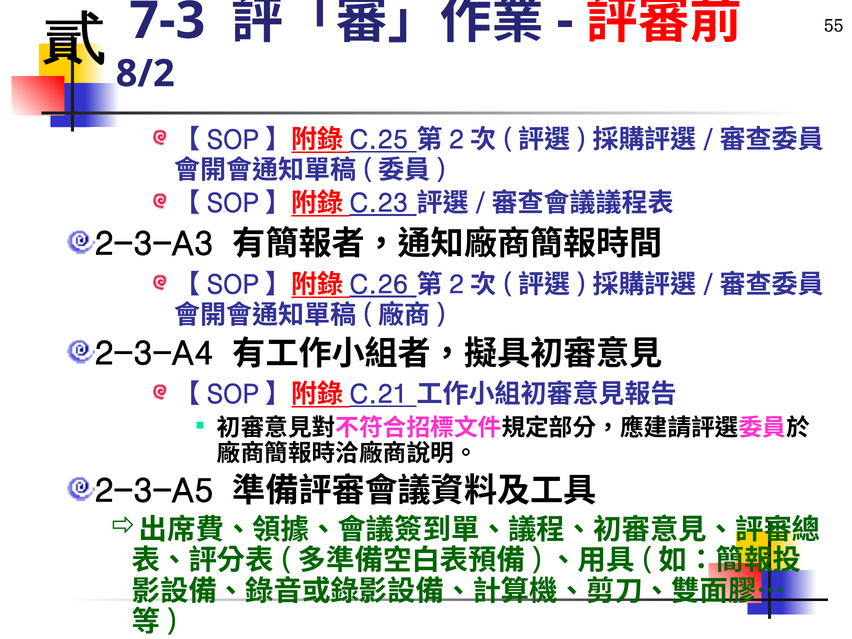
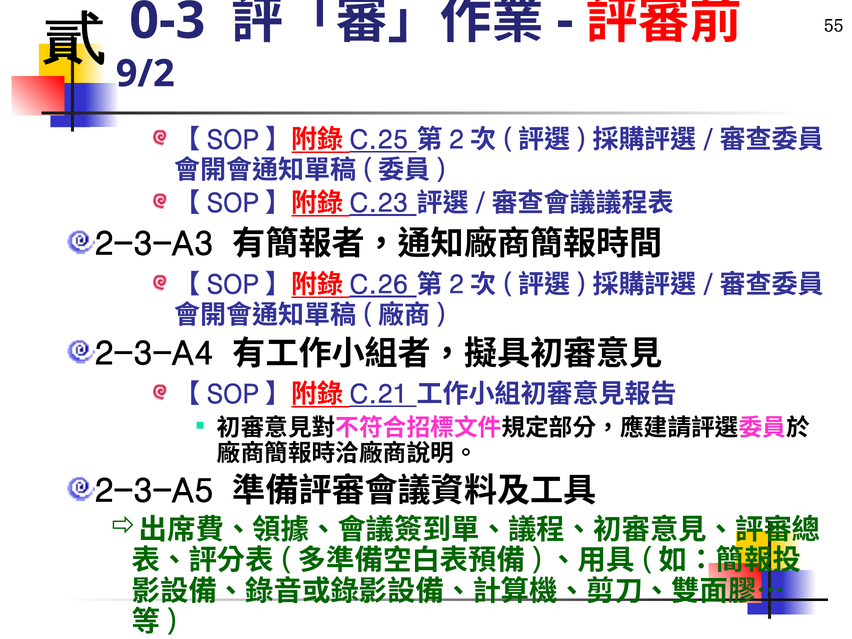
7-3: 7-3 -> 0-3
8/2: 8/2 -> 9/2
